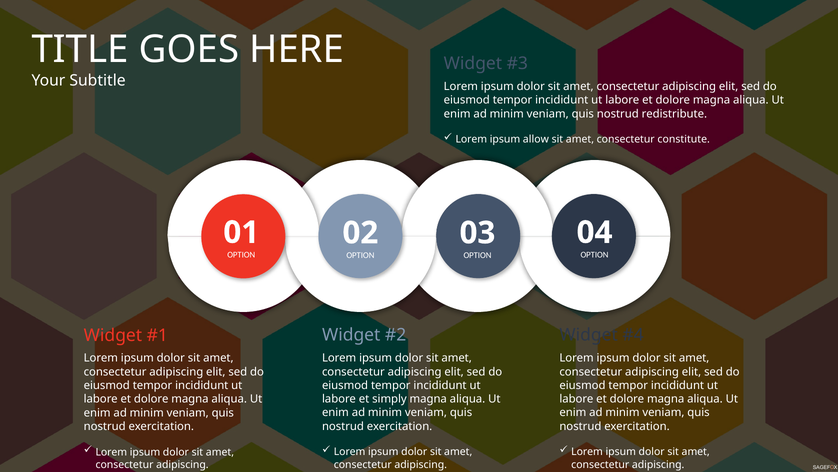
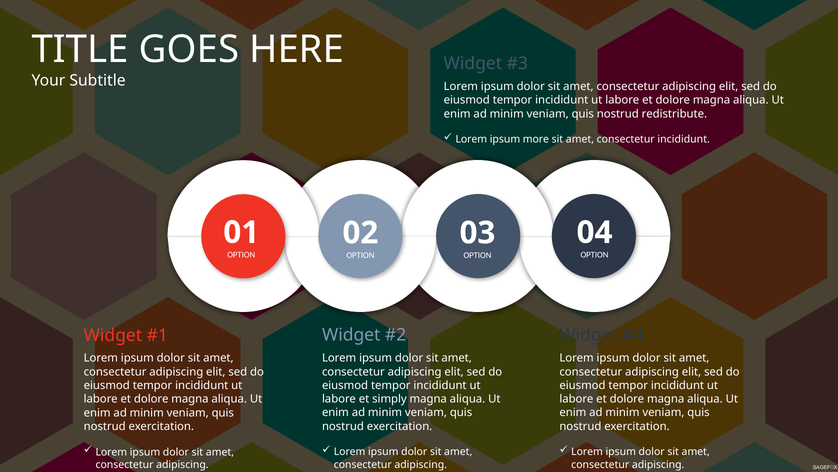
allow: allow -> more
consectetur constitute: constitute -> incididunt
